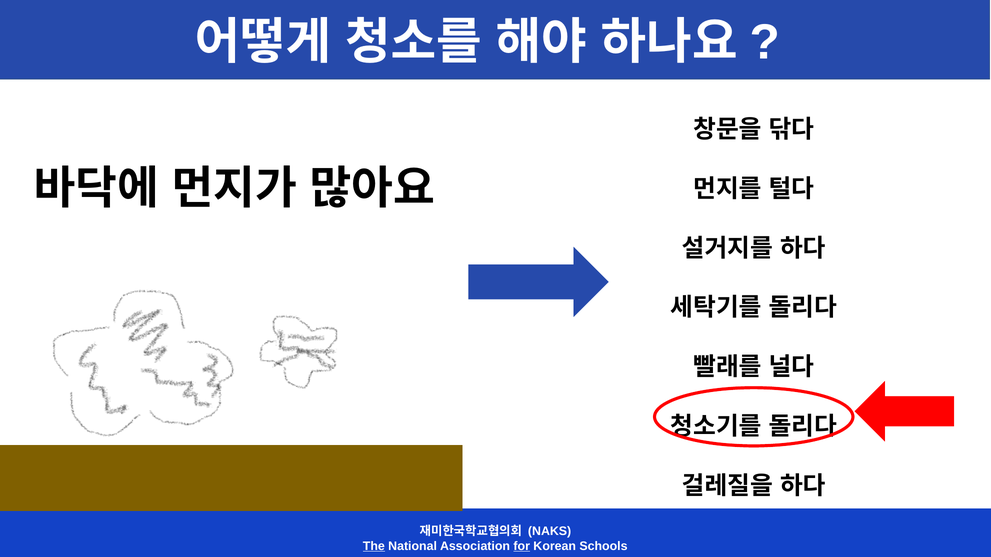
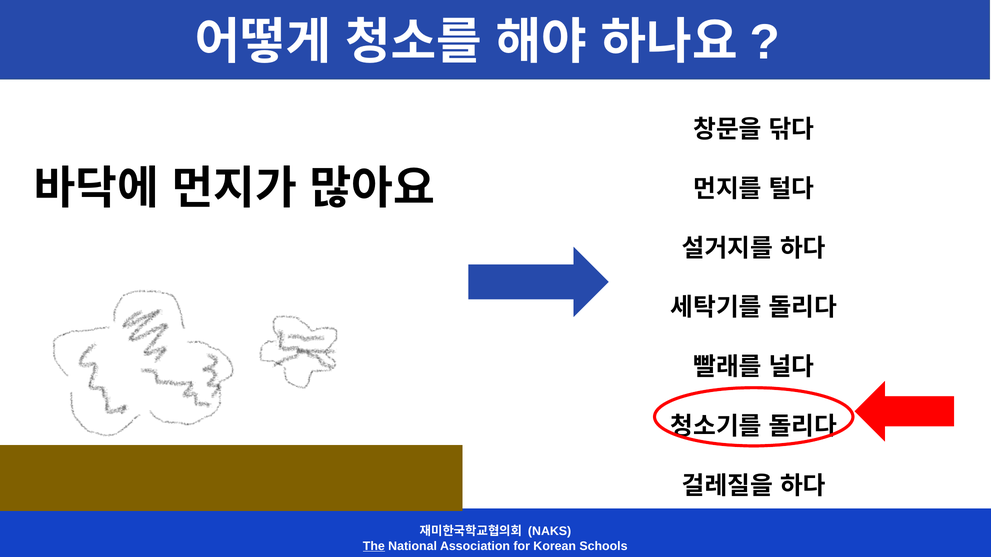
for underline: present -> none
